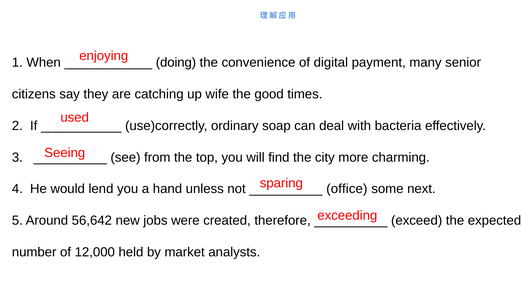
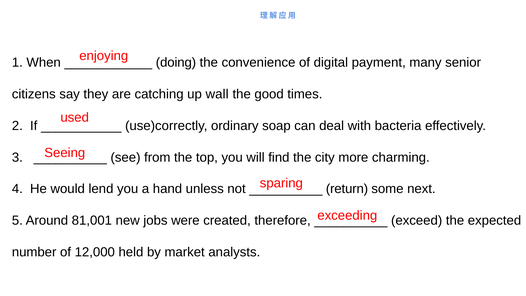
wife: wife -> wall
office: office -> return
56,642: 56,642 -> 81,001
